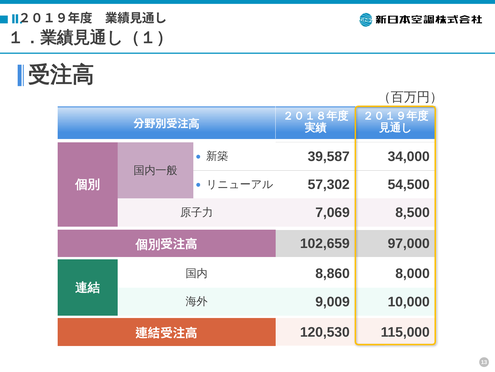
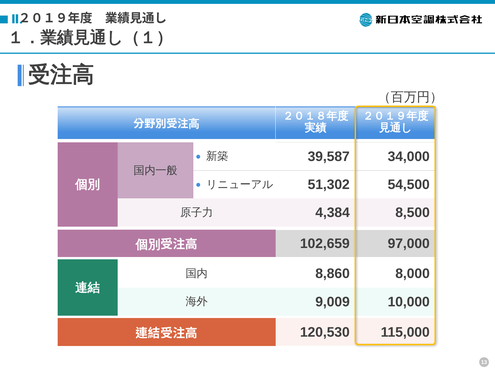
57,302: 57,302 -> 51,302
7,069: 7,069 -> 4,384
